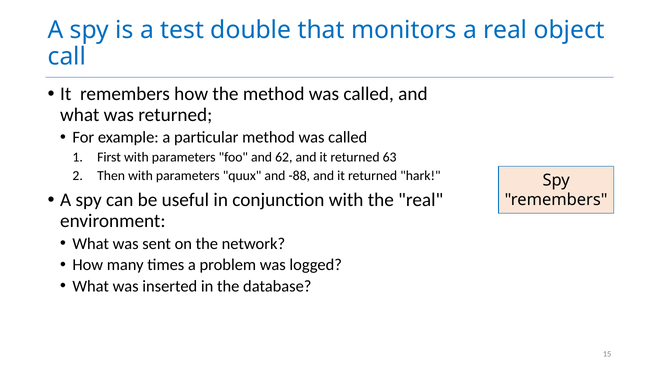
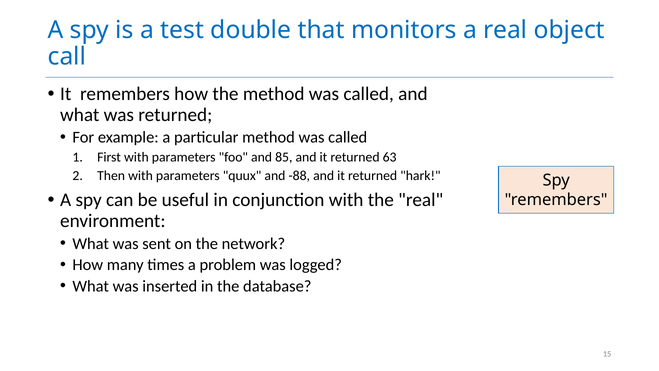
62: 62 -> 85
